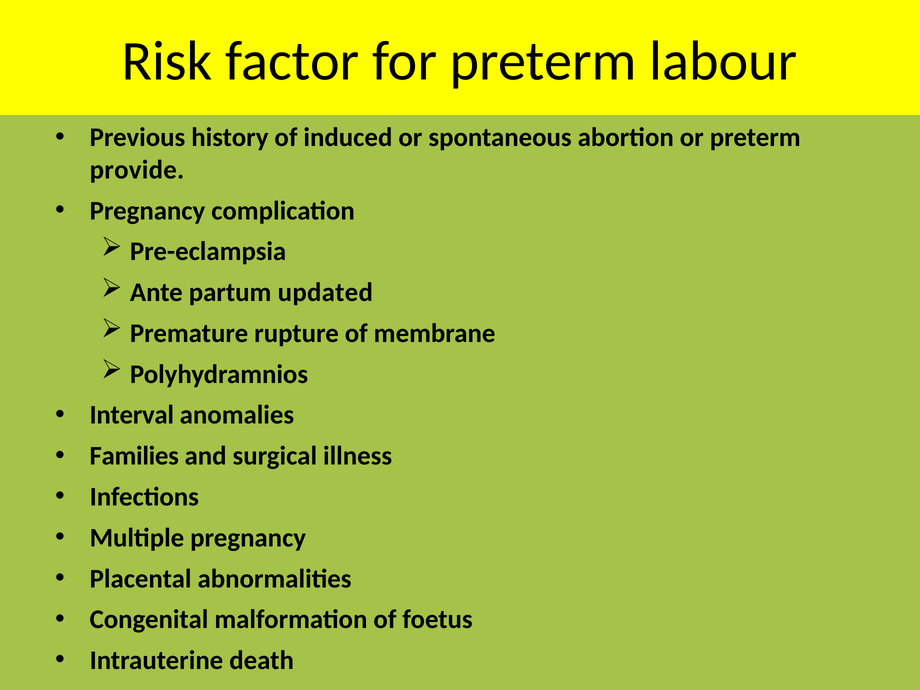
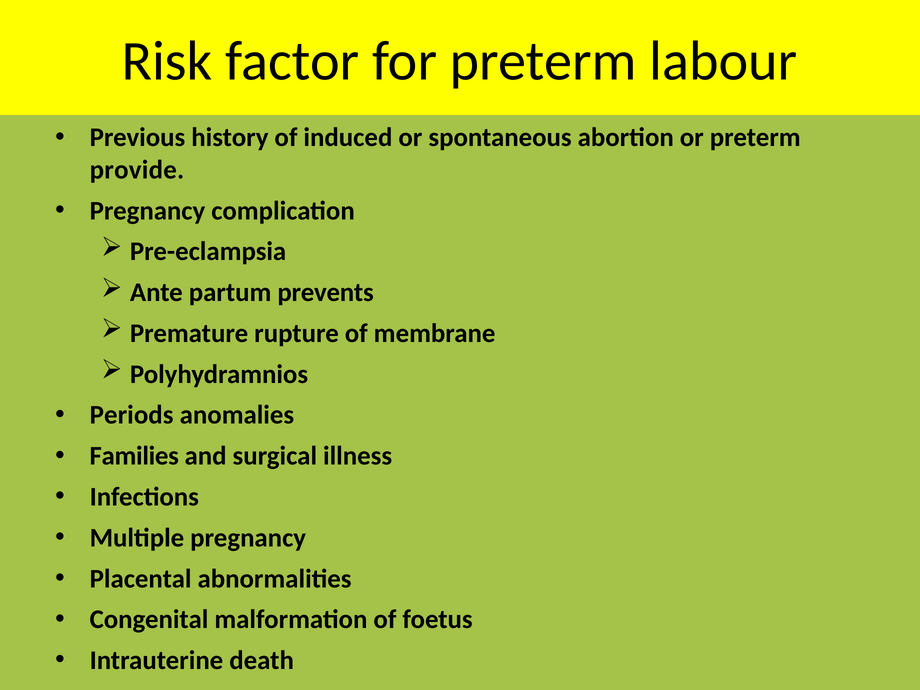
updated: updated -> prevents
Interval: Interval -> Periods
